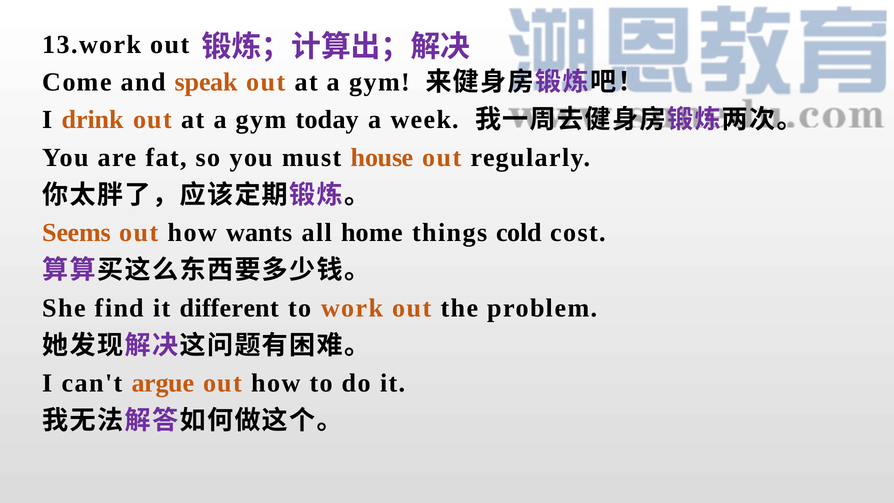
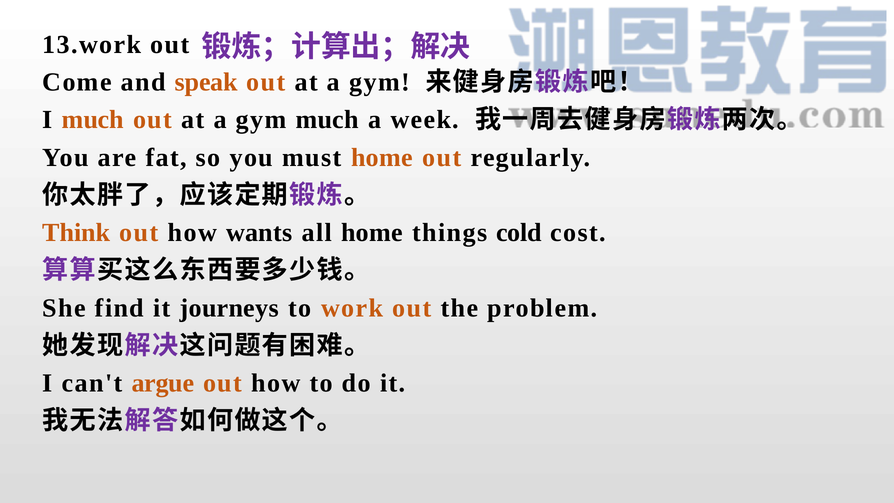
I drink: drink -> much
gym today: today -> much
must house: house -> home
Seems: Seems -> Think
different: different -> journeys
